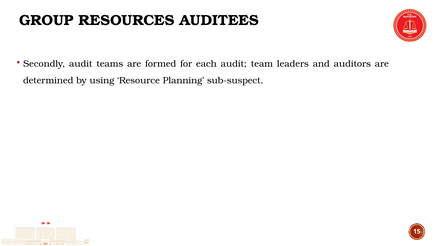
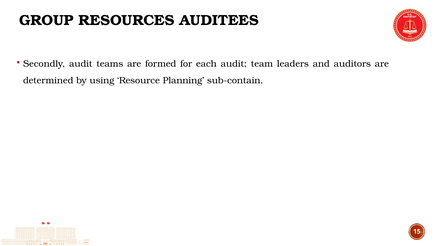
sub-suspect: sub-suspect -> sub-contain
